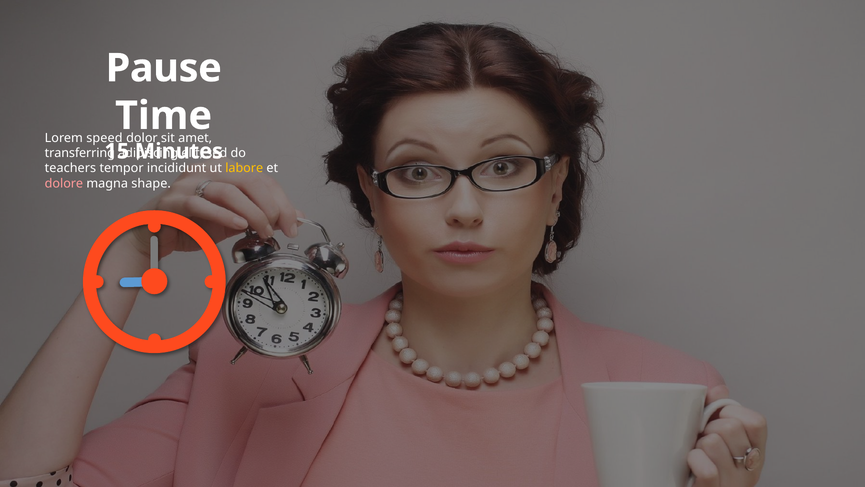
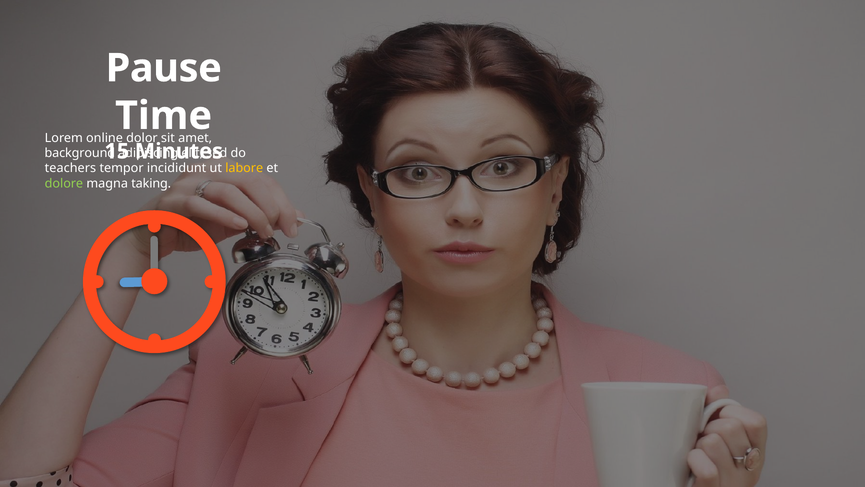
speed: speed -> online
transferring: transferring -> background
dolore colour: pink -> light green
shape: shape -> taking
